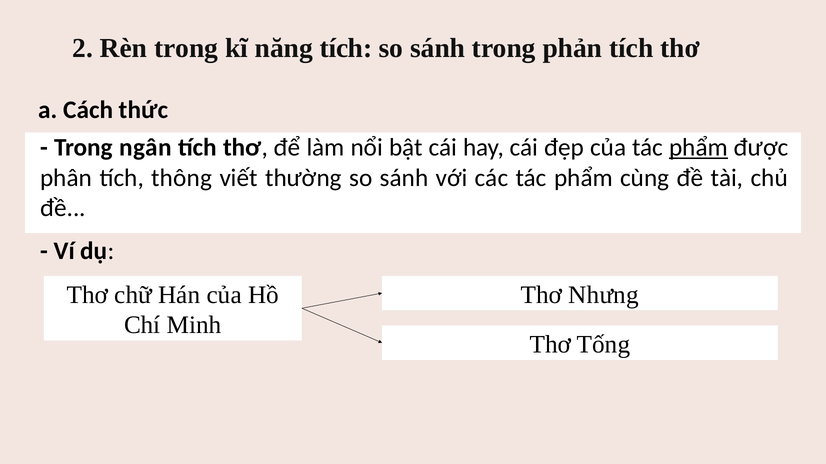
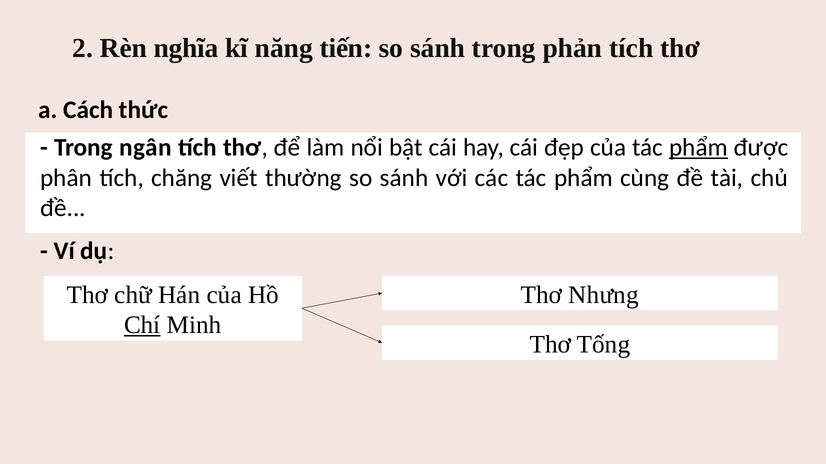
Rèn trong: trong -> nghĩa
năng tích: tích -> tiến
thông: thông -> chăng
Chí underline: none -> present
